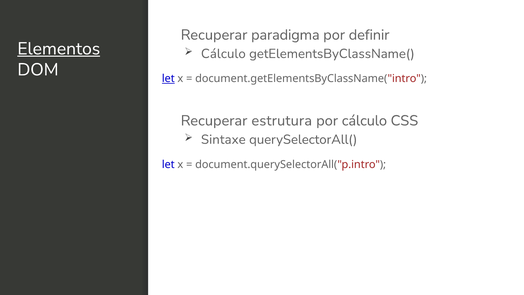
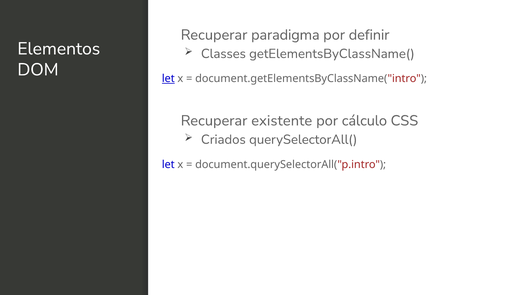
Elementos underline: present -> none
Cálculo at (223, 54): Cálculo -> Classes
estrutura: estrutura -> existente
Sintaxe: Sintaxe -> Criados
